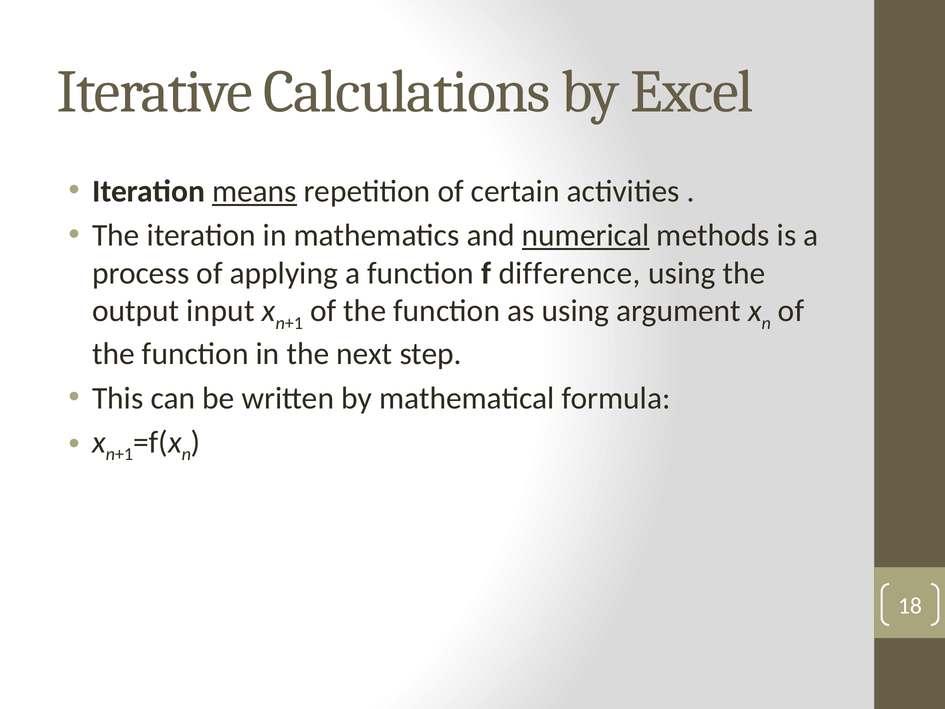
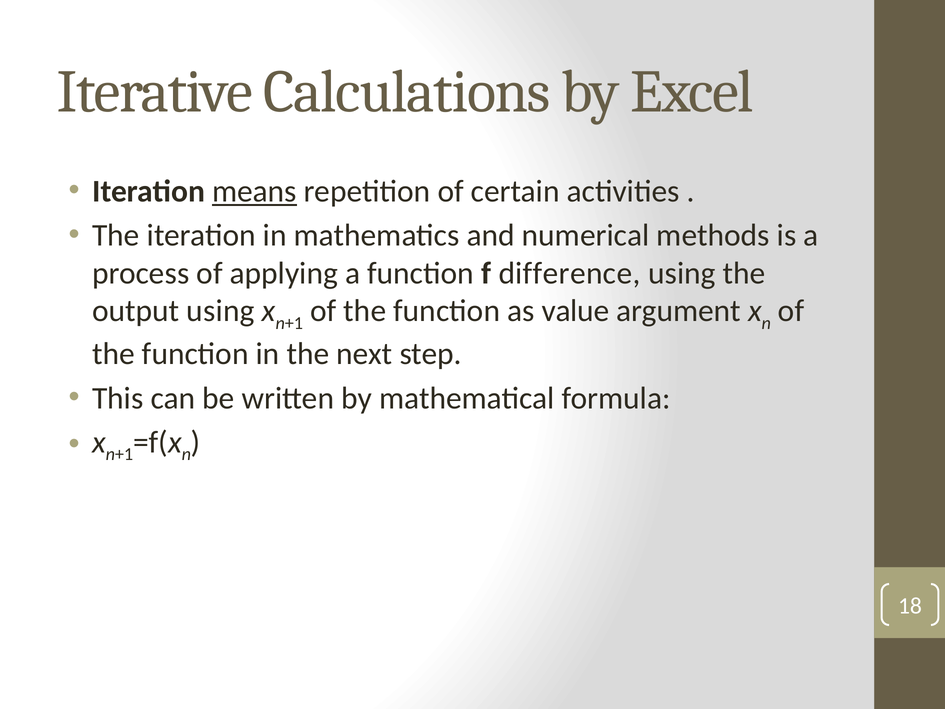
numerical underline: present -> none
output input: input -> using
as using: using -> value
